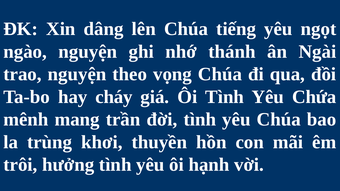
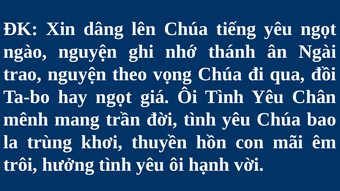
hay cháy: cháy -> ngọt
Chứa: Chứa -> Chân
